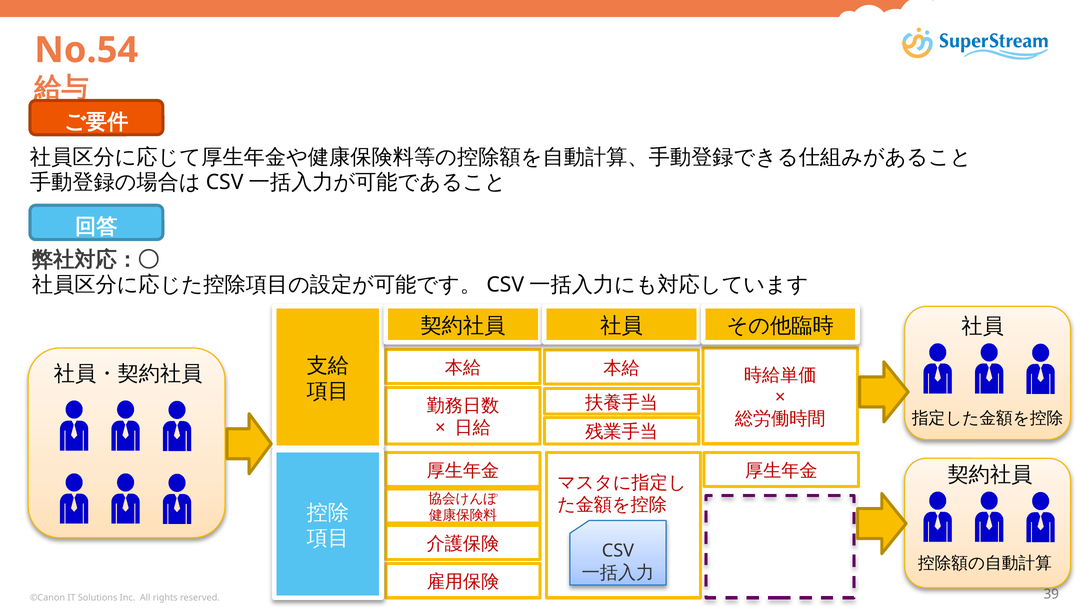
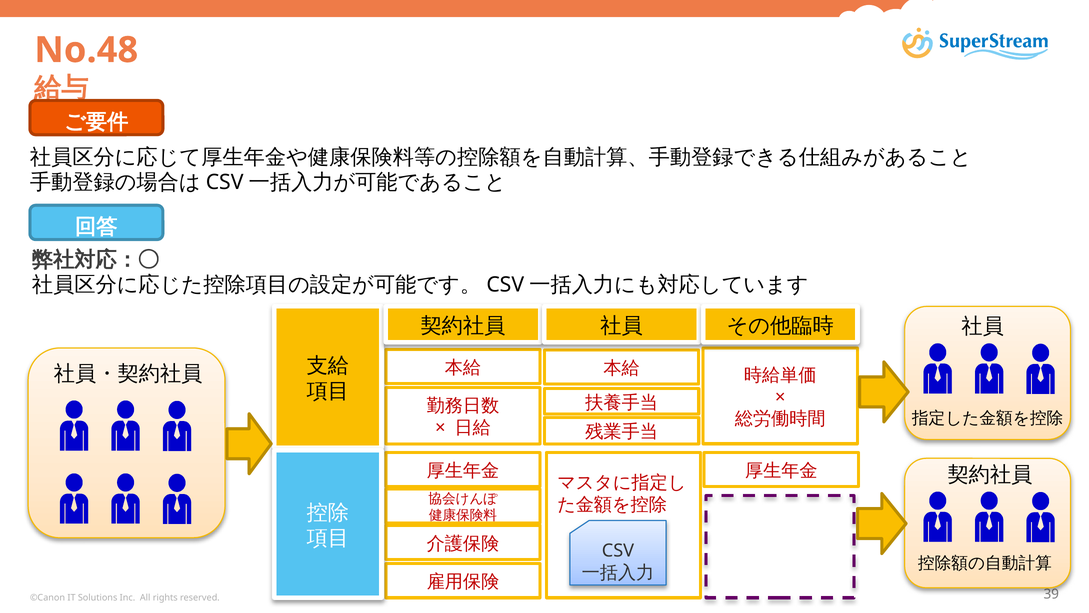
No.54: No.54 -> No.48
